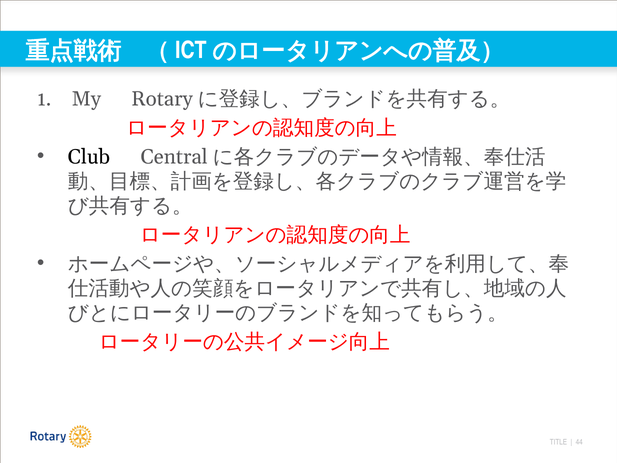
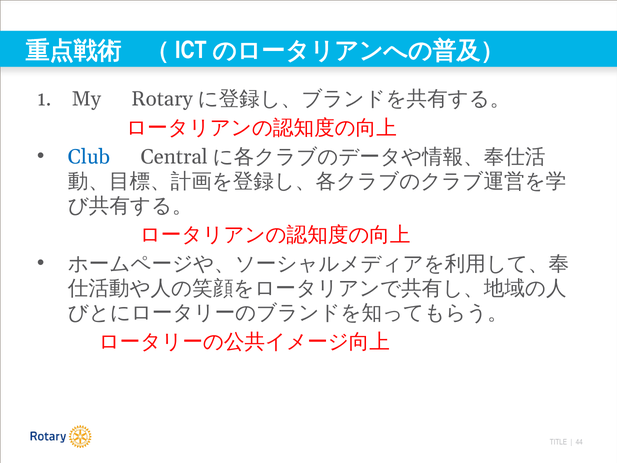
Club colour: black -> blue
